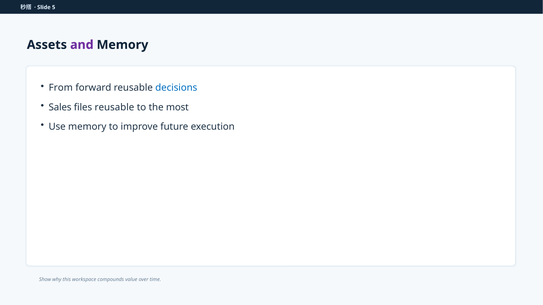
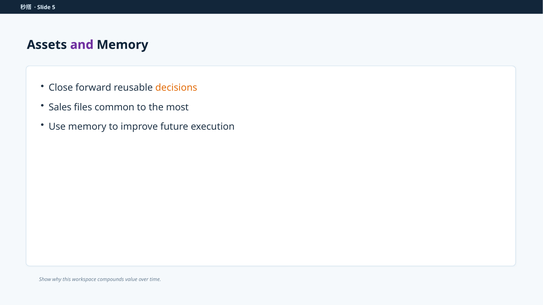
From: From -> Close
decisions colour: blue -> orange
files reusable: reusable -> common
